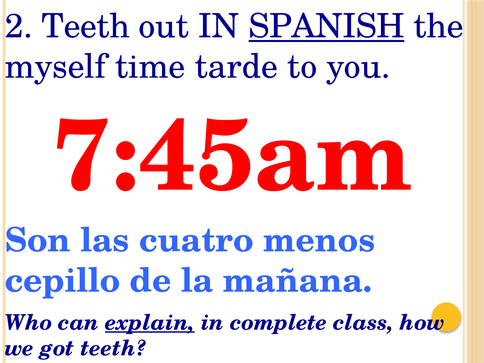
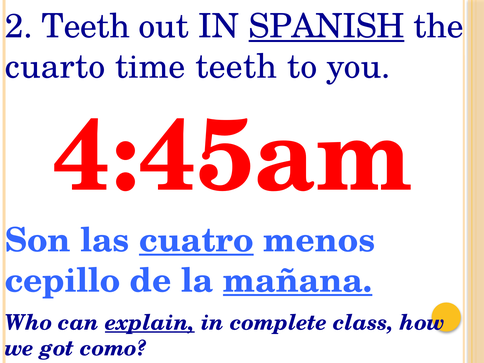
myself: myself -> cuarto
time tarde: tarde -> teeth
7:45am: 7:45am -> 4:45am
cuatro underline: none -> present
mañana underline: none -> present
got teeth: teeth -> como
